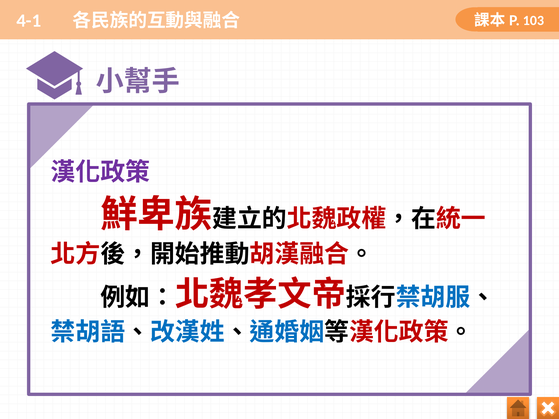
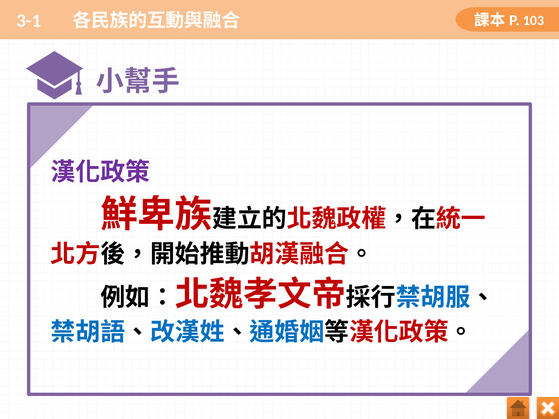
4-1: 4-1 -> 3-1
